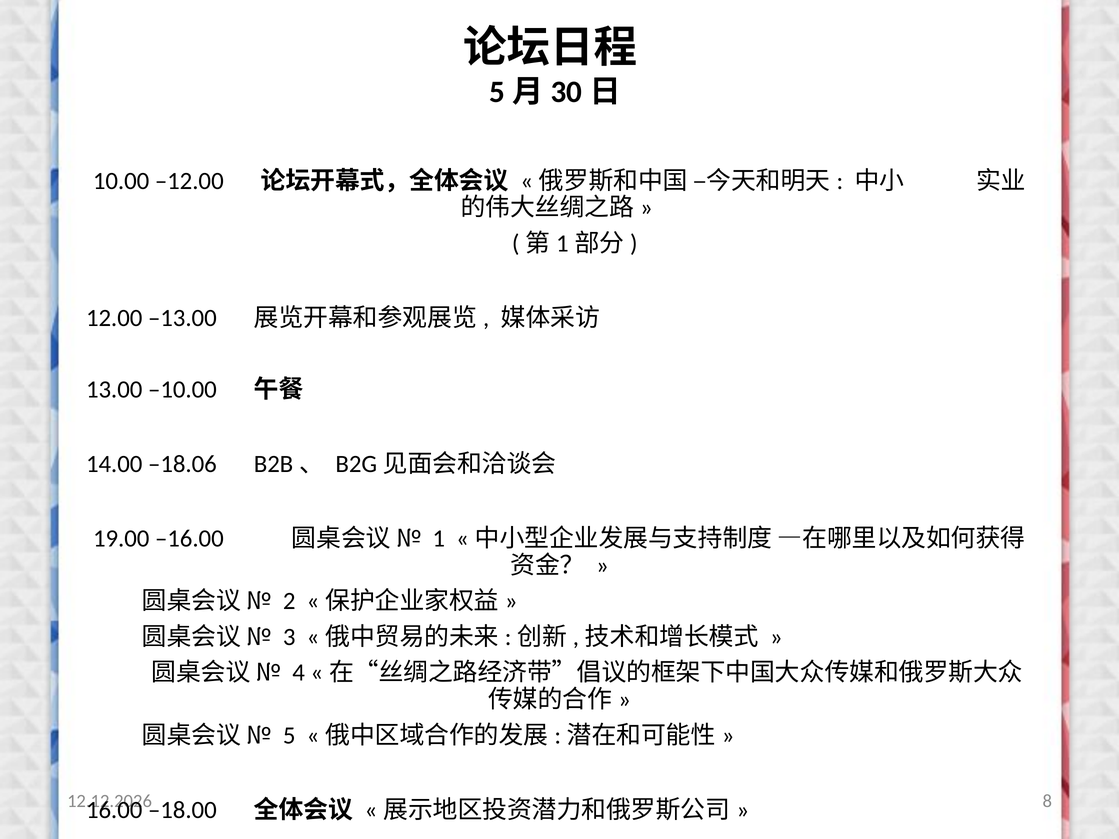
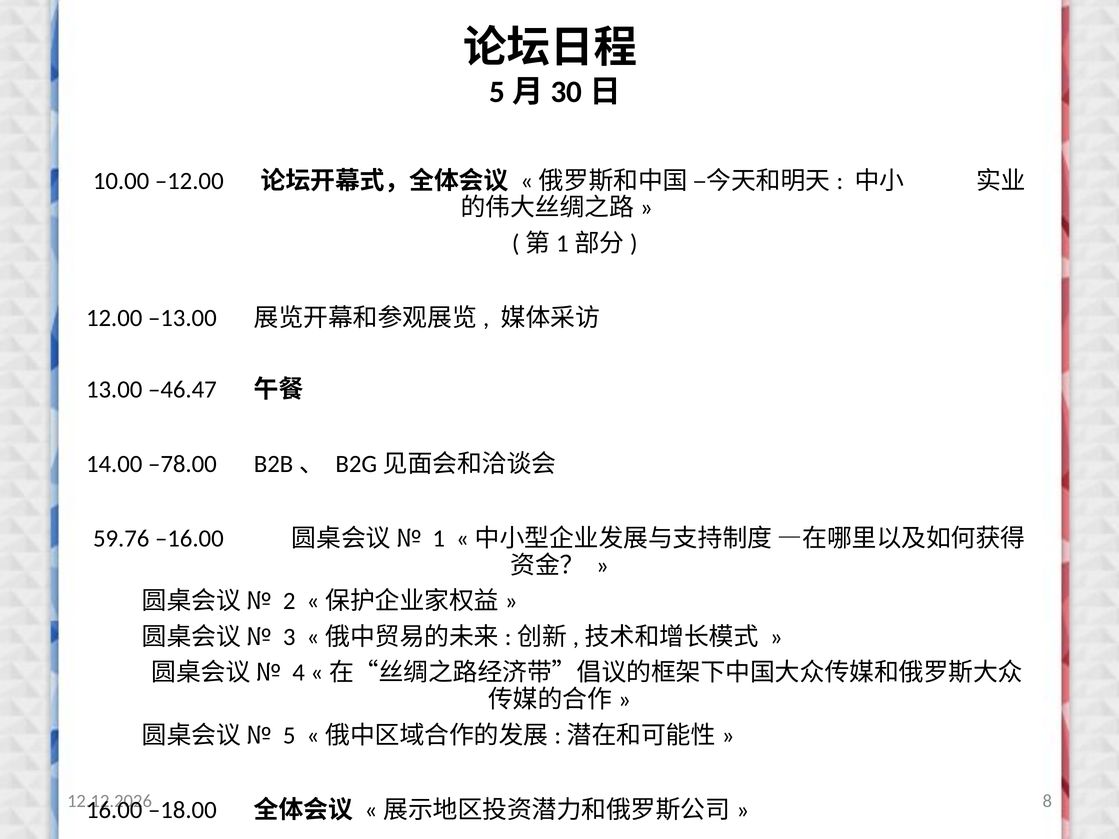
–10.00: –10.00 -> –46.47
–18.06: –18.06 -> –78.00
19.00: 19.00 -> 59.76
